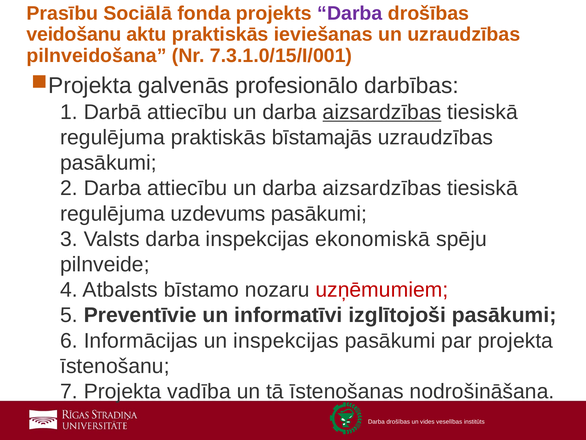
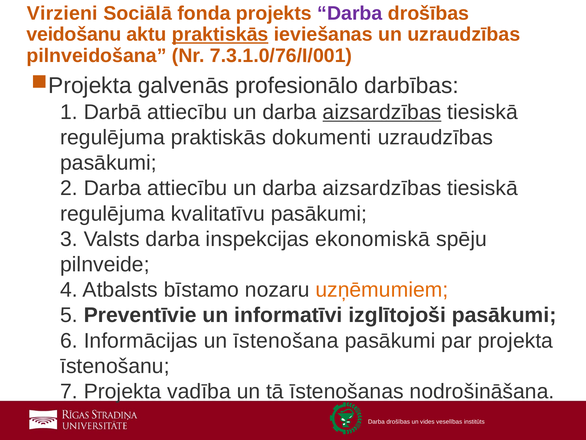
Prasību: Prasību -> Virzieni
praktiskās at (220, 34) underline: none -> present
7.3.1.0/15/I/001: 7.3.1.0/15/I/001 -> 7.3.1.0/76/I/001
bīstamajās: bīstamajās -> dokumenti
uzdevums: uzdevums -> kvalitatīvu
uzņēmumiem colour: red -> orange
un inspekcijas: inspekcijas -> īstenošana
